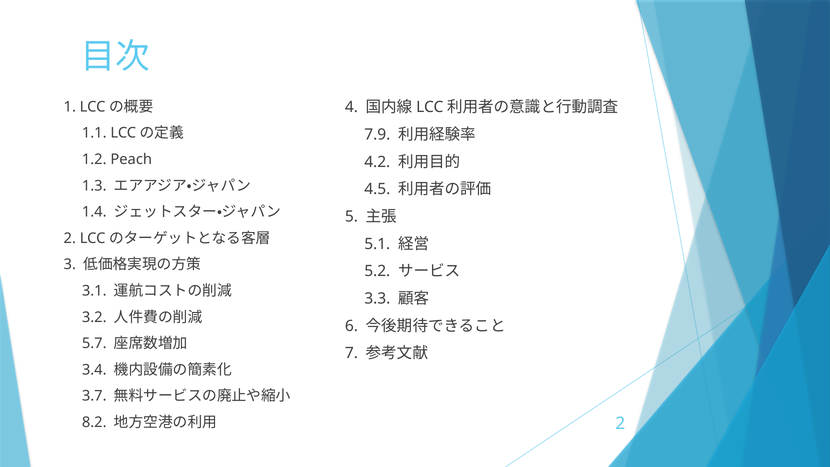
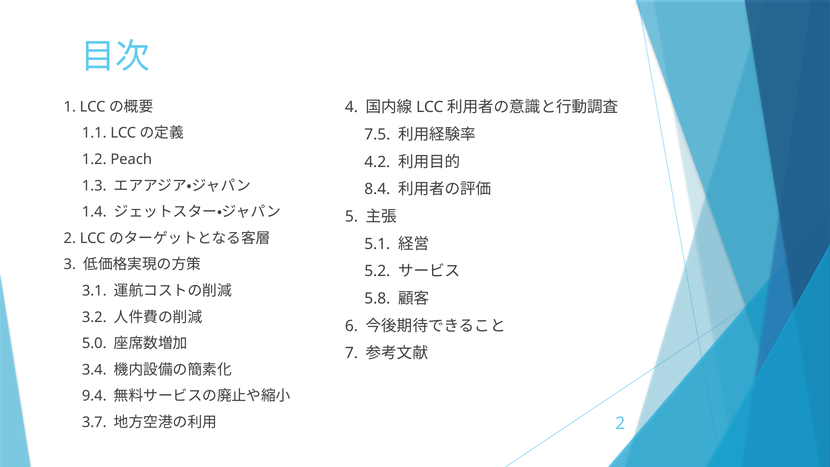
7.9: 7.9 -> 7.5
4.5: 4.5 -> 8.4
3.3: 3.3 -> 5.8
5.7: 5.7 -> 5.0
3.7: 3.7 -> 9.4
8.2: 8.2 -> 3.7
